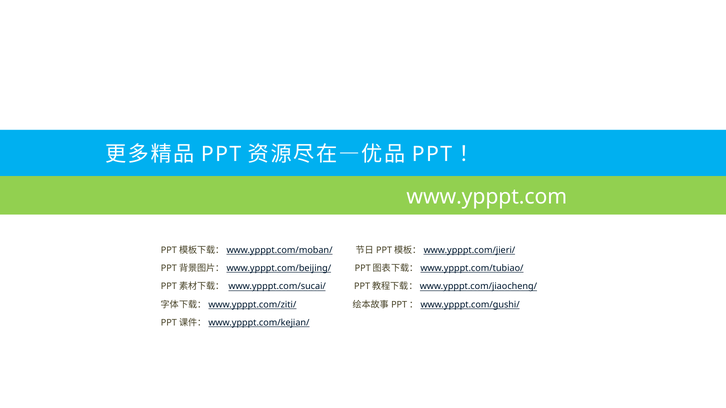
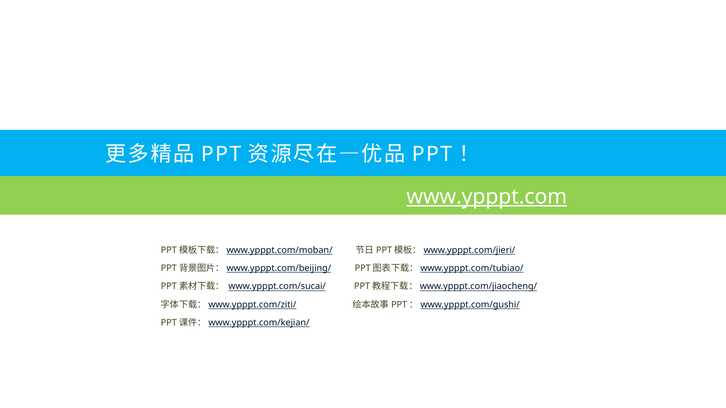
www.ypppt.com underline: none -> present
